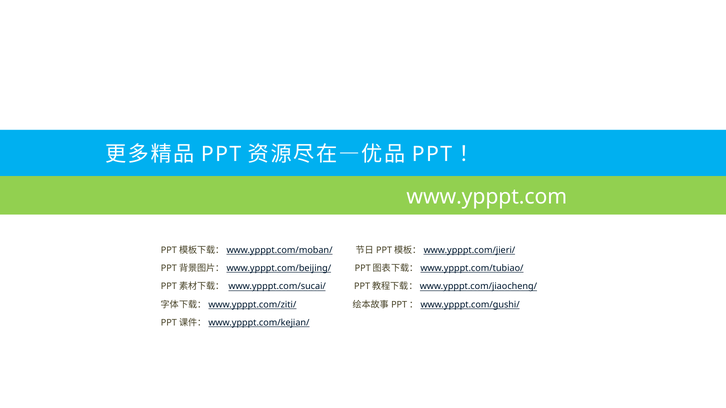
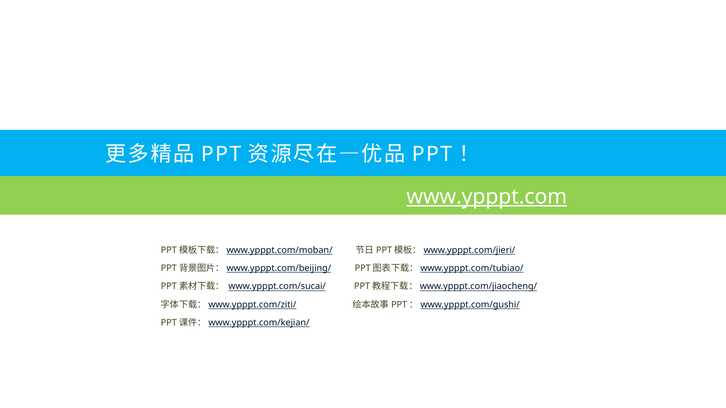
www.ypppt.com underline: none -> present
